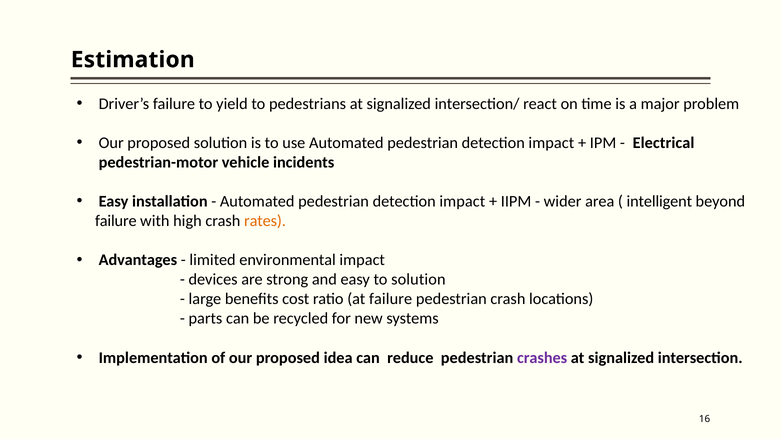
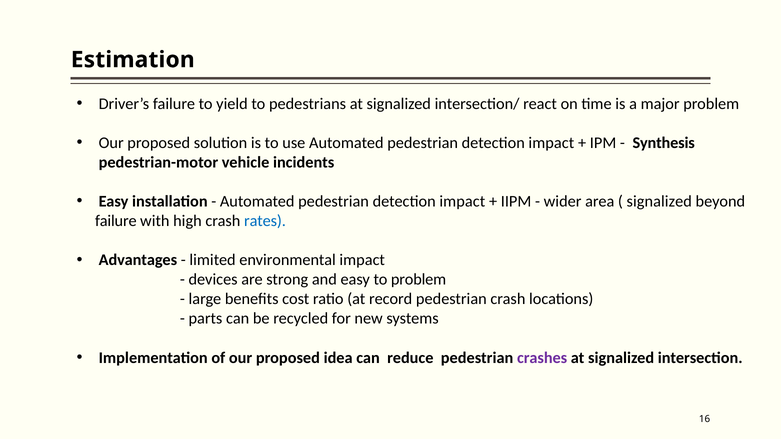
Electrical: Electrical -> Synthesis
intelligent at (659, 202): intelligent -> signalized
rates colour: orange -> blue
to solution: solution -> problem
at failure: failure -> record
